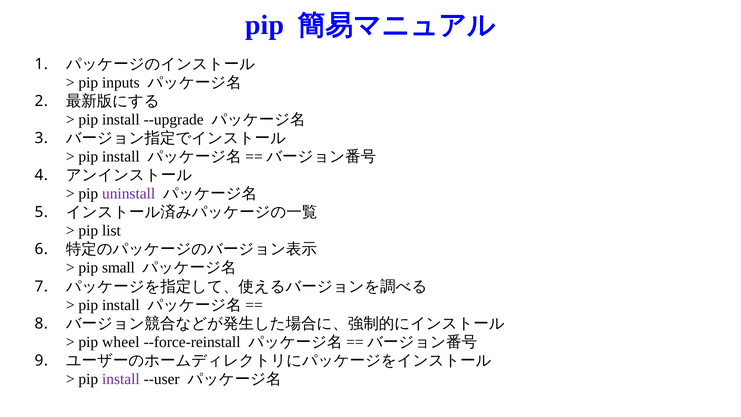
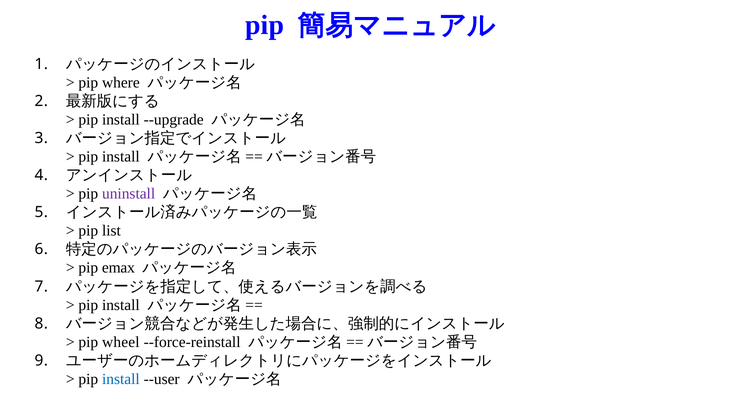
inputs: inputs -> where
small: small -> emax
install at (121, 379) colour: purple -> blue
